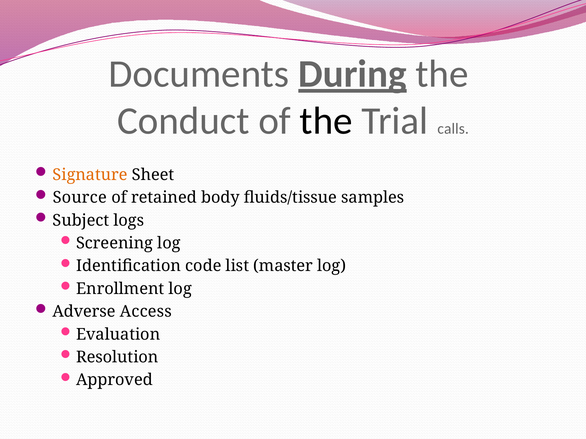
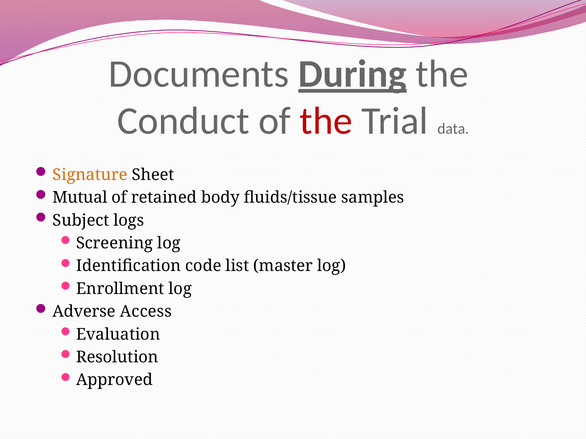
the at (326, 121) colour: black -> red
calls: calls -> data
Source: Source -> Mutual
